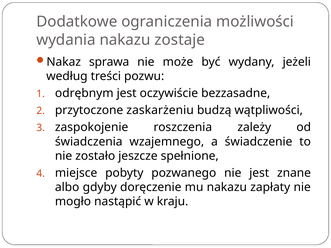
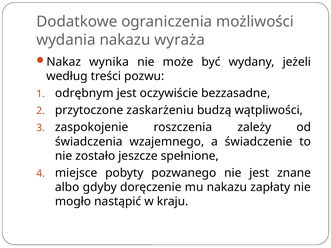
zostaje: zostaje -> wyraża
sprawa: sprawa -> wynika
